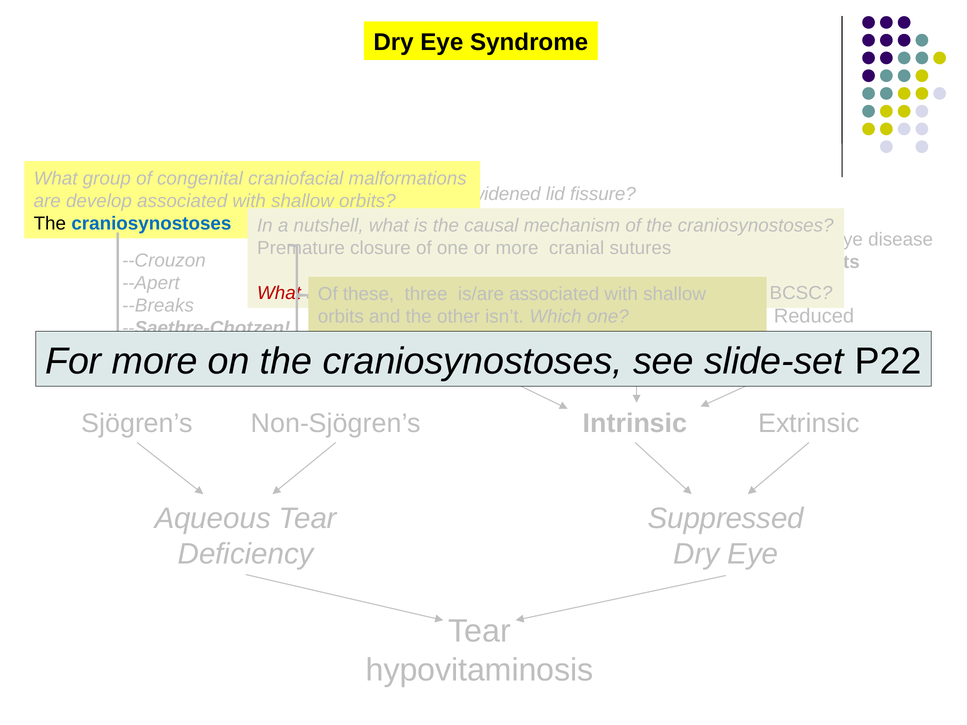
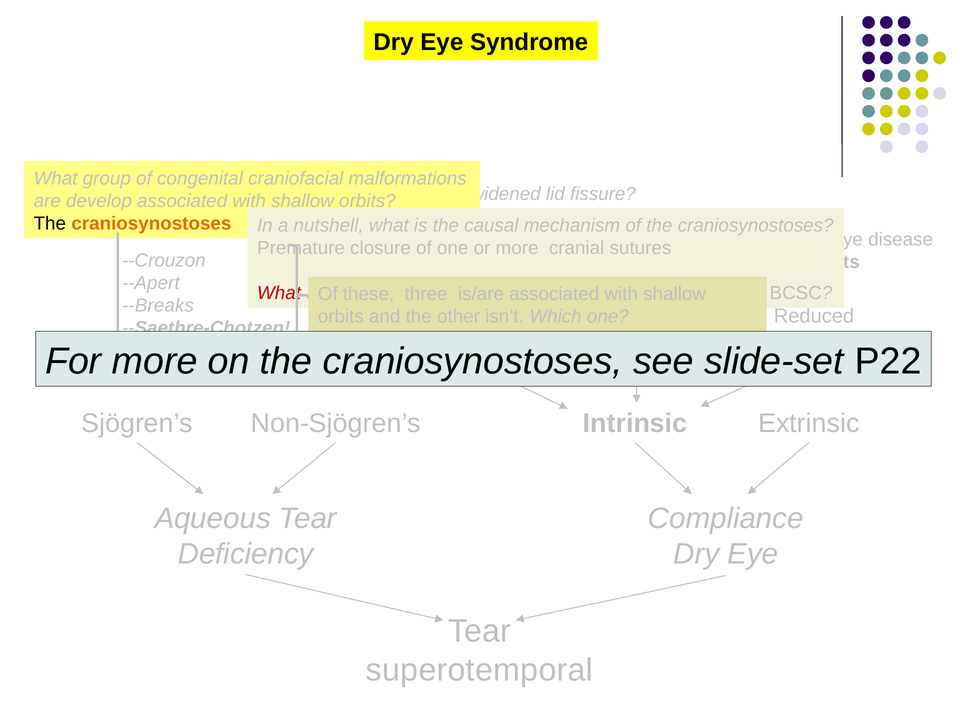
craniosynostoses at (151, 224) colour: blue -> orange
Suppressed: Suppressed -> Compliance
hypovitaminosis: hypovitaminosis -> superotemporal
